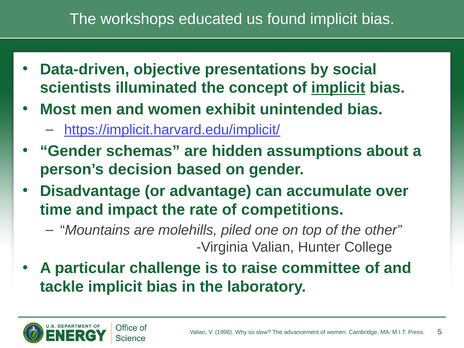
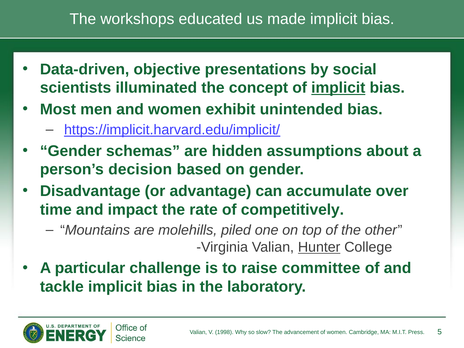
found: found -> made
competitions: competitions -> competitively
Hunter underline: none -> present
